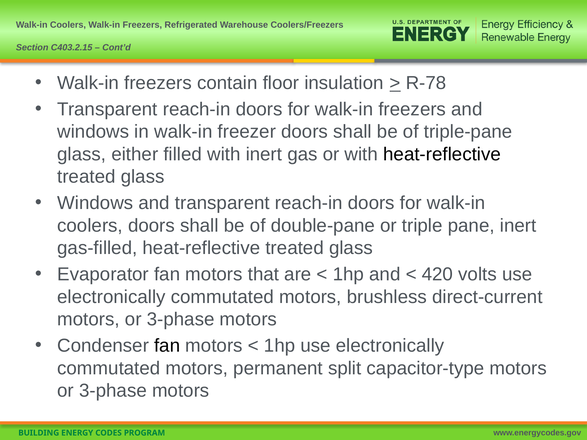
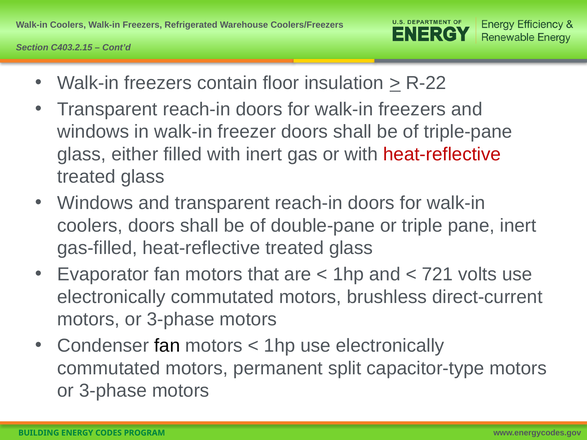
R-78: R-78 -> R-22
heat-reflective at (442, 154) colour: black -> red
420: 420 -> 721
